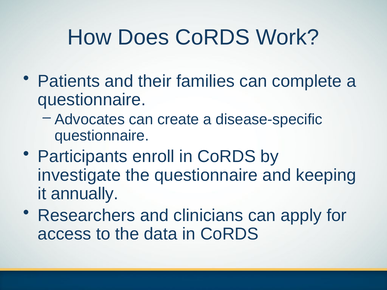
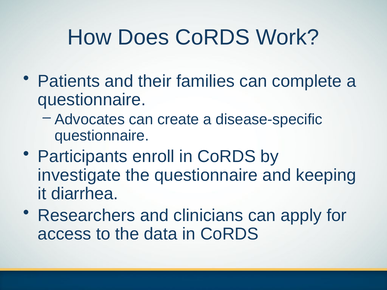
annually: annually -> diarrhea
